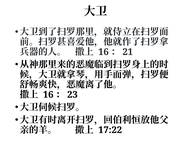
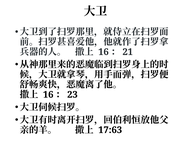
17:22: 17:22 -> 17:63
